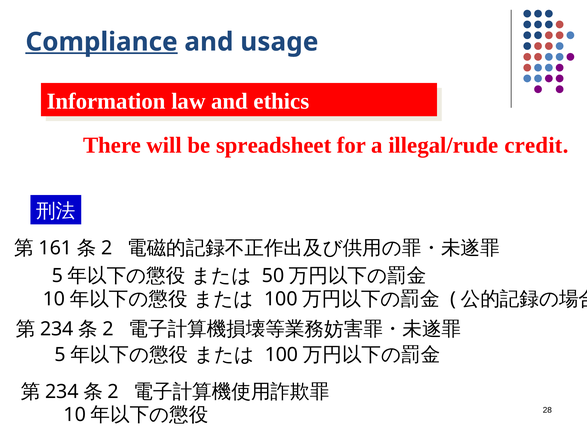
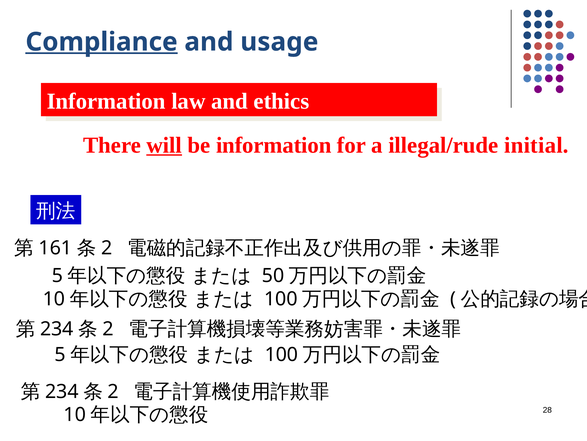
will underline: none -> present
be spreadsheet: spreadsheet -> information
credit: credit -> initial
